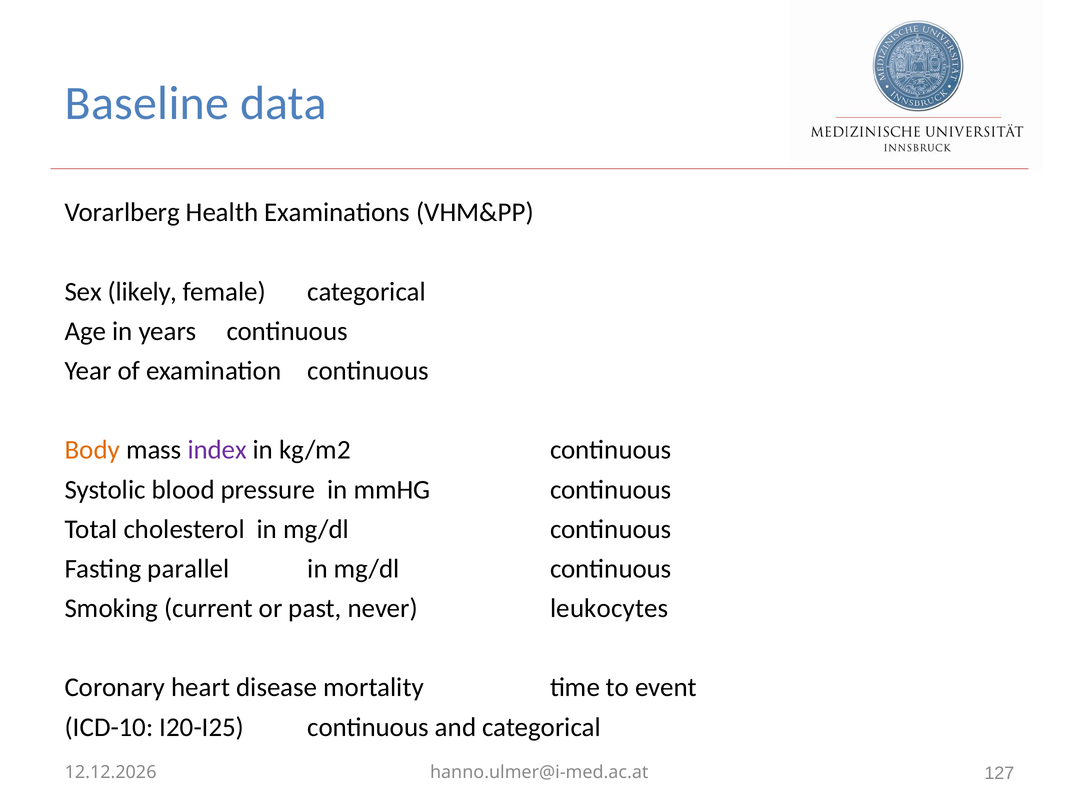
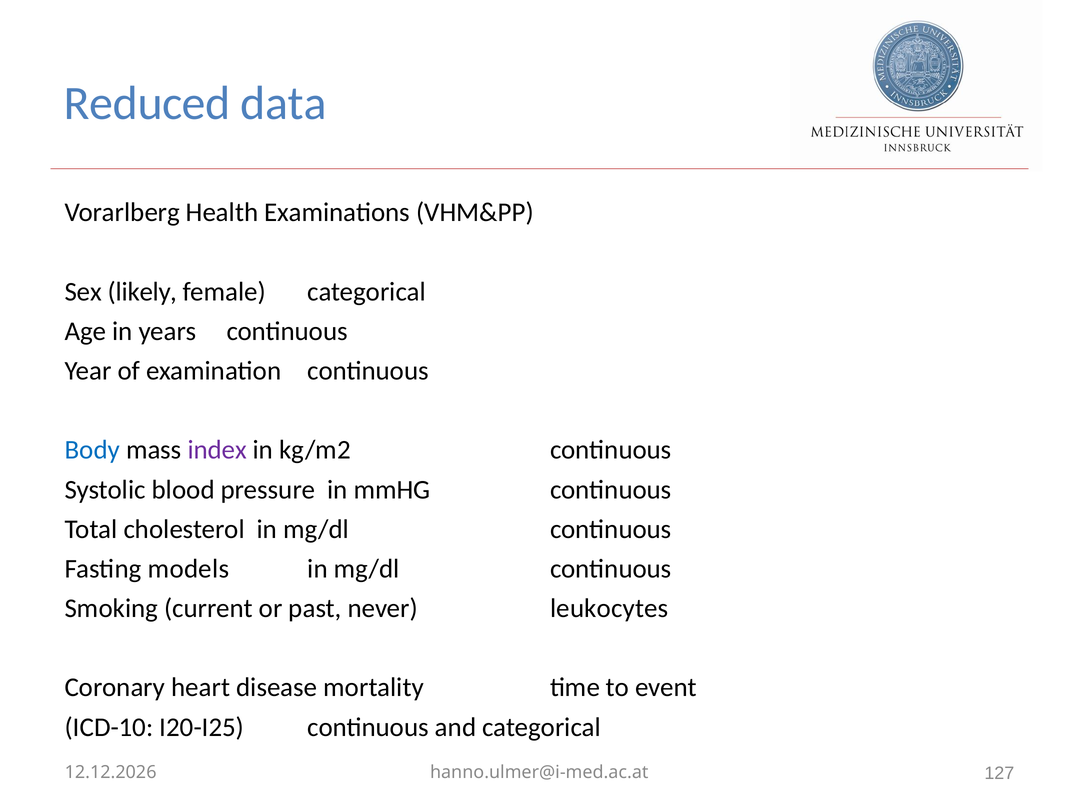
Baseline: Baseline -> Reduced
Body colour: orange -> blue
parallel: parallel -> models
